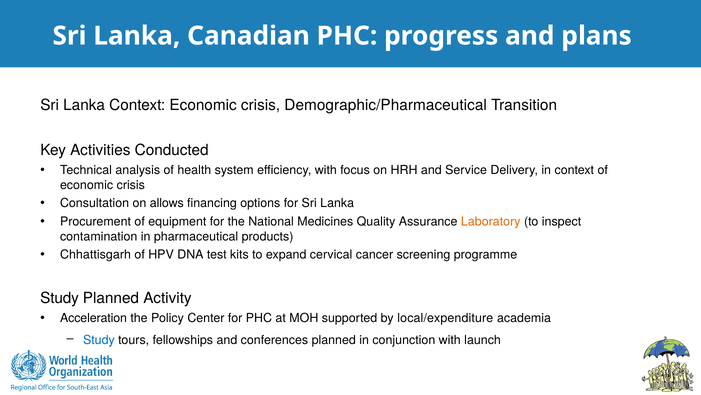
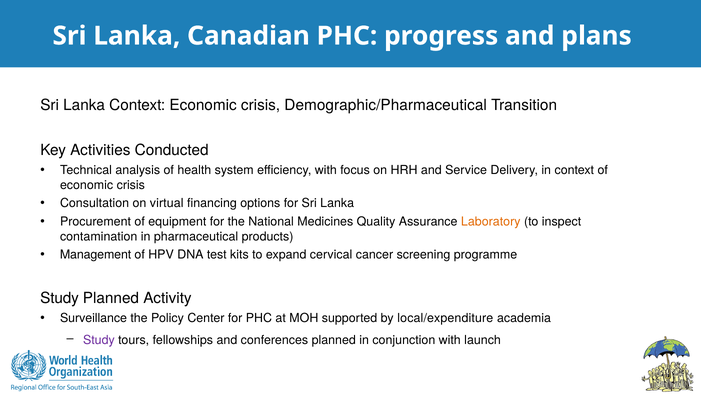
allows: allows -> virtual
Chhattisgarh: Chhattisgarh -> Management
Acceleration: Acceleration -> Surveillance
Study at (99, 339) colour: blue -> purple
